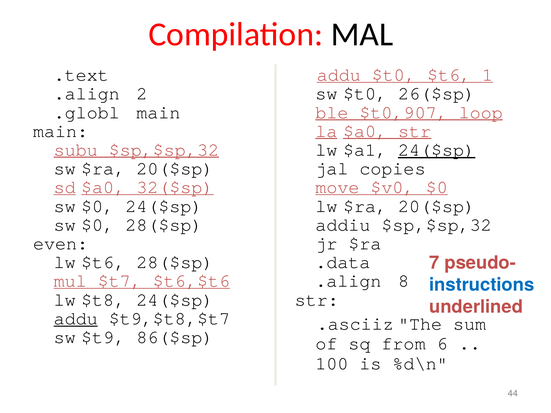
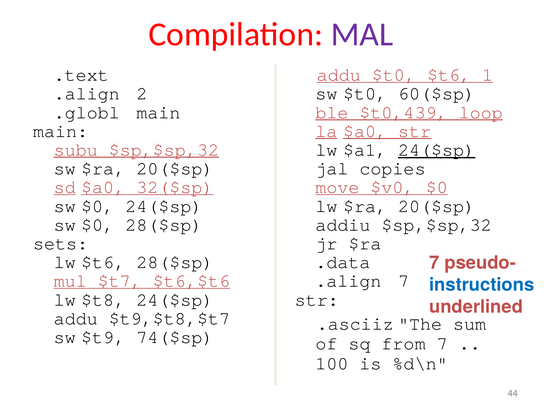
MAL colour: black -> purple
26($sp: 26($sp -> 60($sp
$t0,907: $t0,907 -> $t0,439
even: even -> sets
.align 8: 8 -> 7
addu at (76, 319) underline: present -> none
86($sp: 86($sp -> 74($sp
from 6: 6 -> 7
